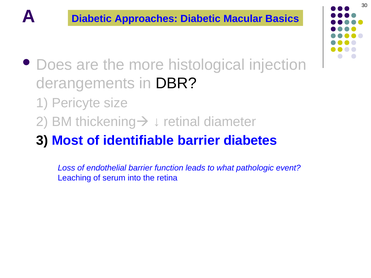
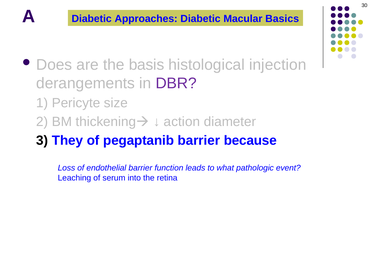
more: more -> basis
DBR colour: black -> purple
retinal: retinal -> action
Most: Most -> They
identifiable: identifiable -> pegaptanib
diabetes: diabetes -> because
